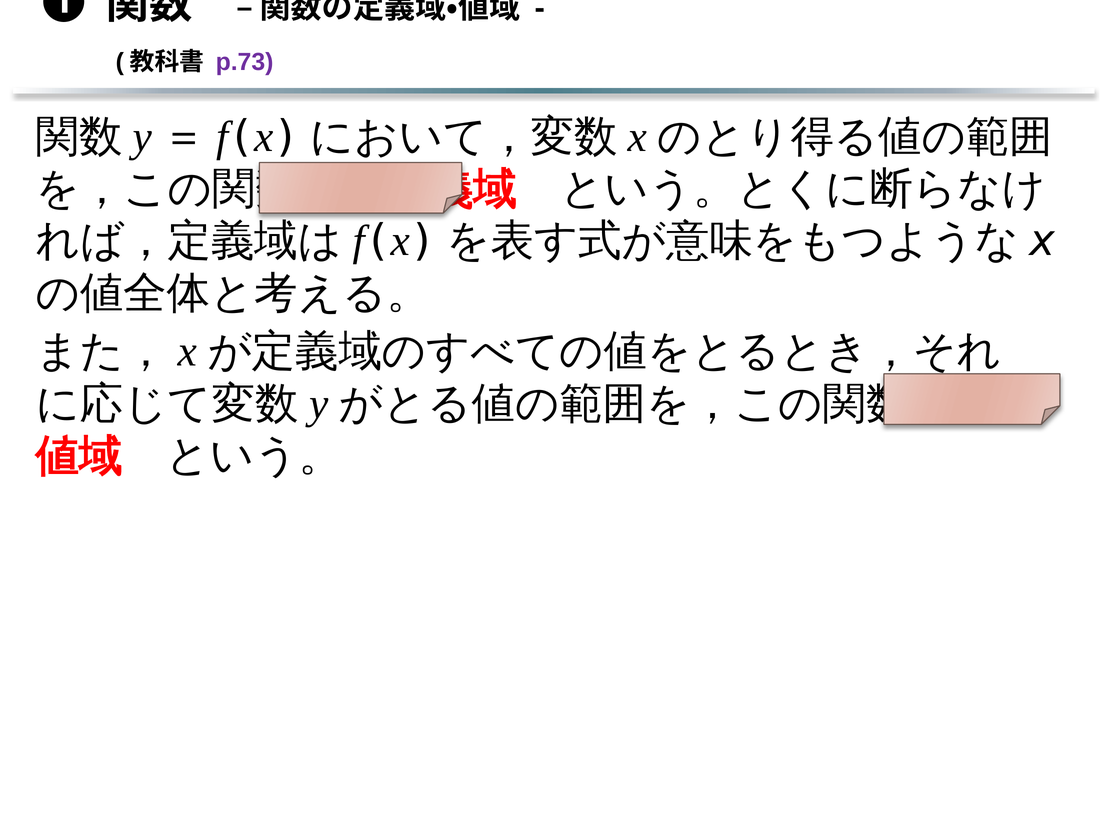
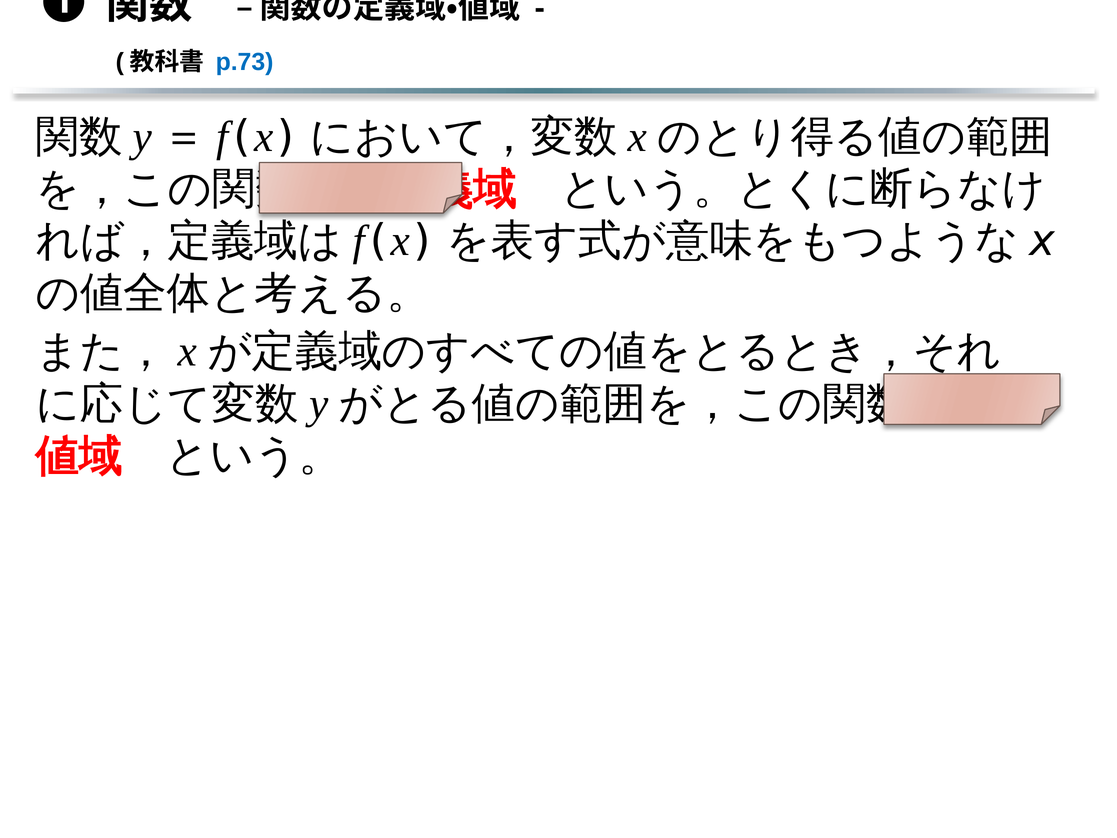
p.73 colour: purple -> blue
